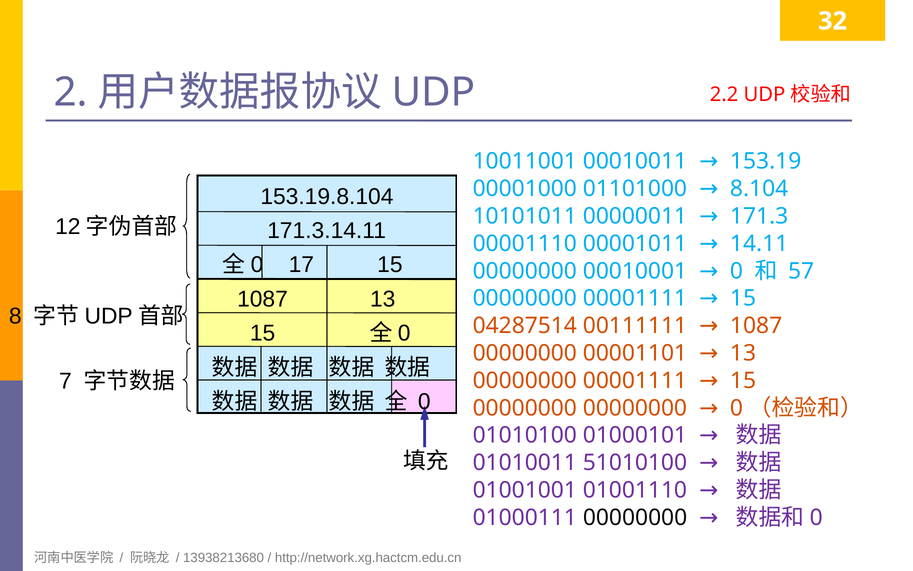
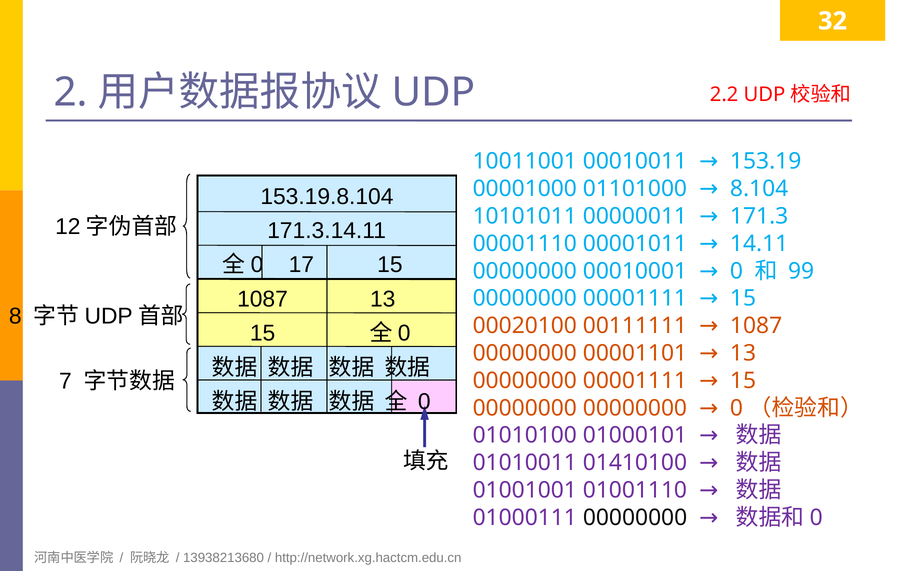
57: 57 -> 99
04287514: 04287514 -> 00020100
51010100: 51010100 -> 01410100
